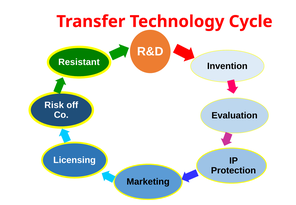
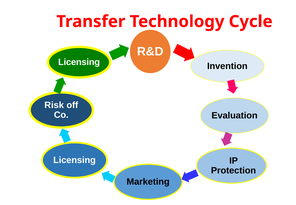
Resistant at (79, 62): Resistant -> Licensing
